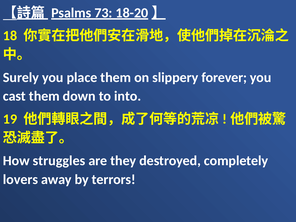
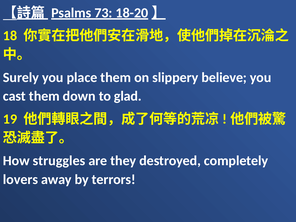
forever: forever -> believe
into: into -> glad
